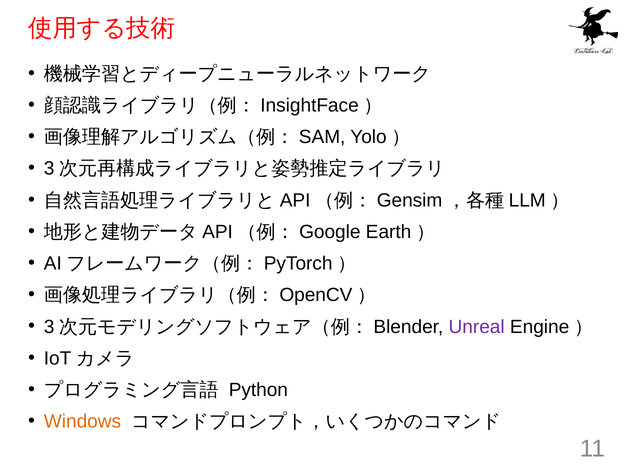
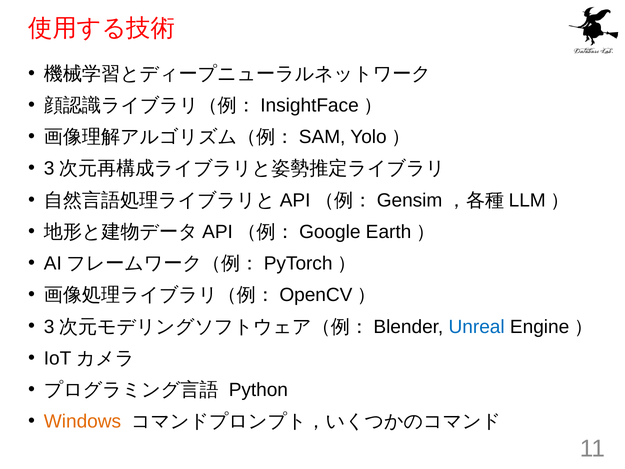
Unreal colour: purple -> blue
